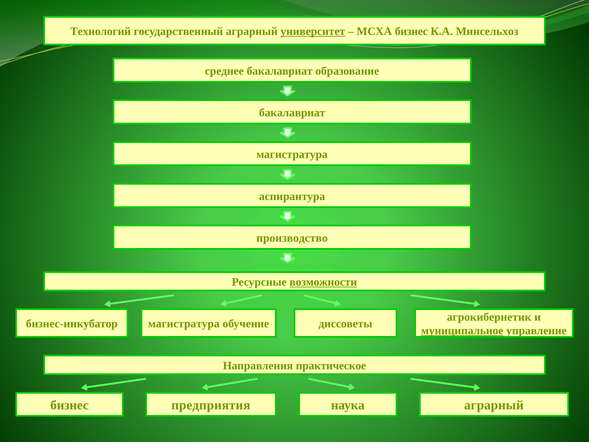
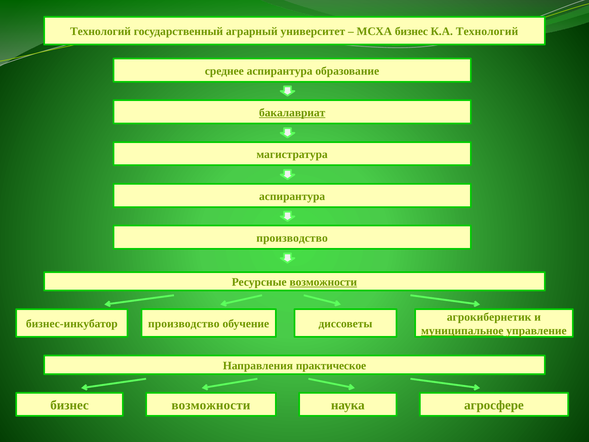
университет underline: present -> none
К.А Минсельхоз: Минсельхоз -> Технологий
среднее бакалавриат: бакалавриат -> аспирантура
бакалавриат at (292, 113) underline: none -> present
магистратура at (184, 324): магистратура -> производство
предприятия at (211, 405): предприятия -> возможности
бизнес аграрный: аграрный -> агросфере
